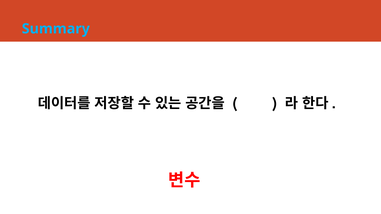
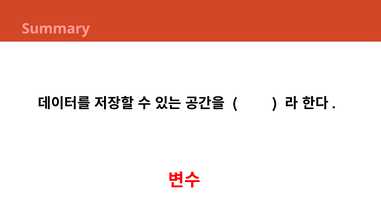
Summary colour: light blue -> pink
